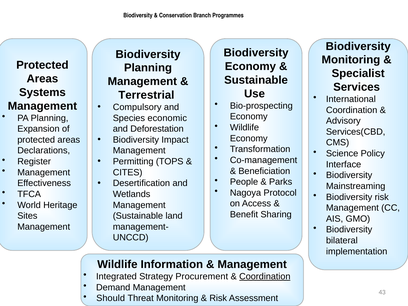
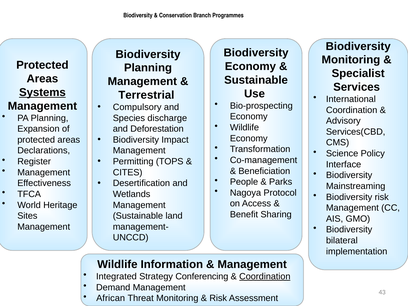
Systems underline: none -> present
economic: economic -> discharge
Procurement: Procurement -> Conferencing
Should: Should -> African
